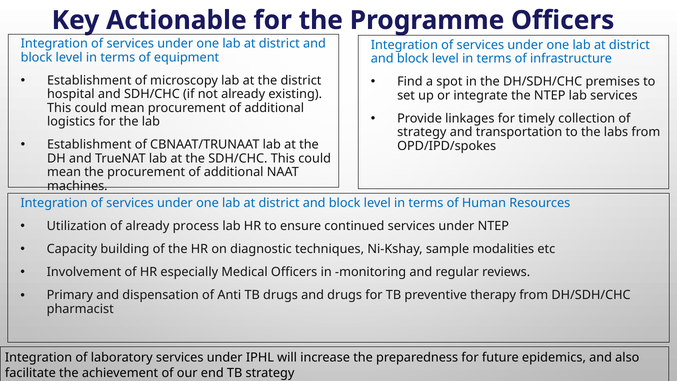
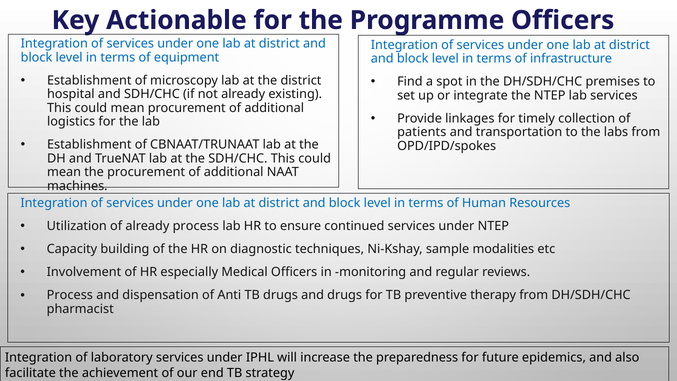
strategy at (422, 132): strategy -> patients
Primary at (70, 295): Primary -> Process
